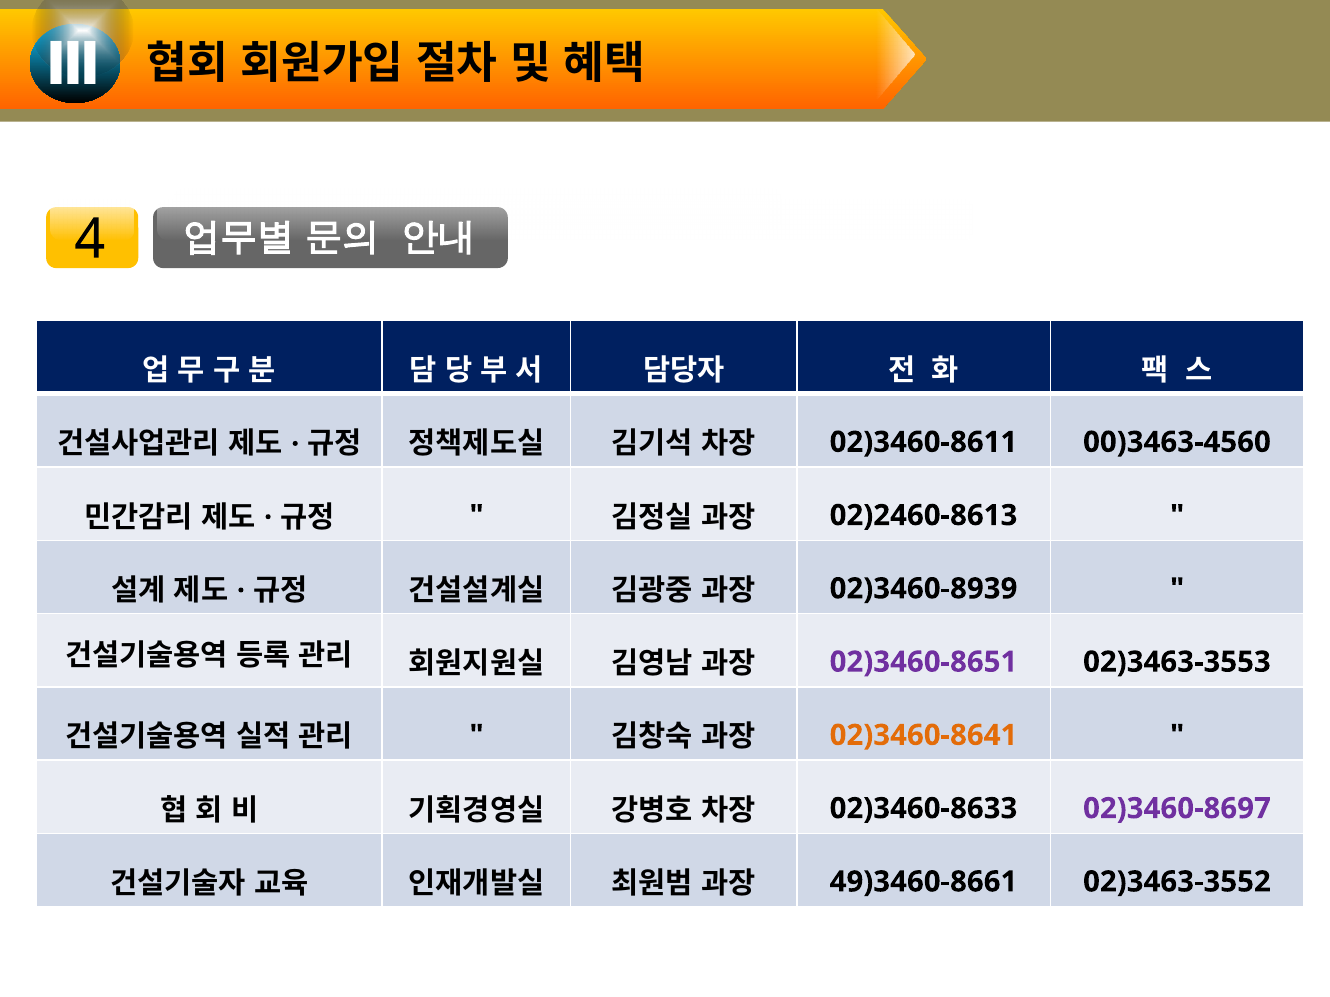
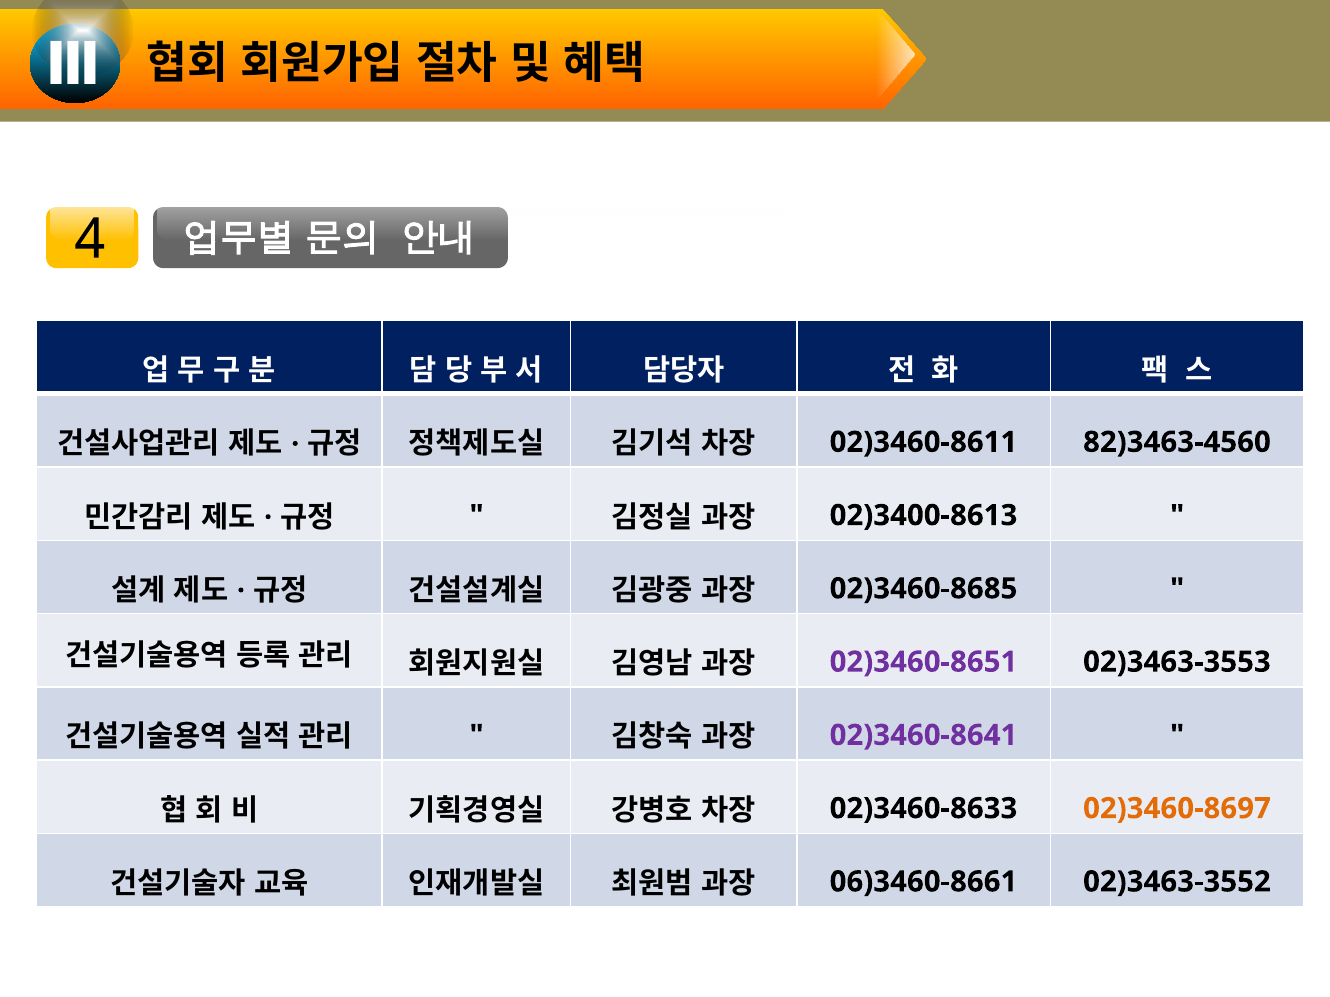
00)3463-4560: 00)3463-4560 -> 82)3463-4560
02)2460-8613: 02)2460-8613 -> 02)3400-8613
02)3460-8939: 02)3460-8939 -> 02)3460-8685
02)3460-8641 colour: orange -> purple
02)3460-8697 colour: purple -> orange
49)3460-8661: 49)3460-8661 -> 06)3460-8661
